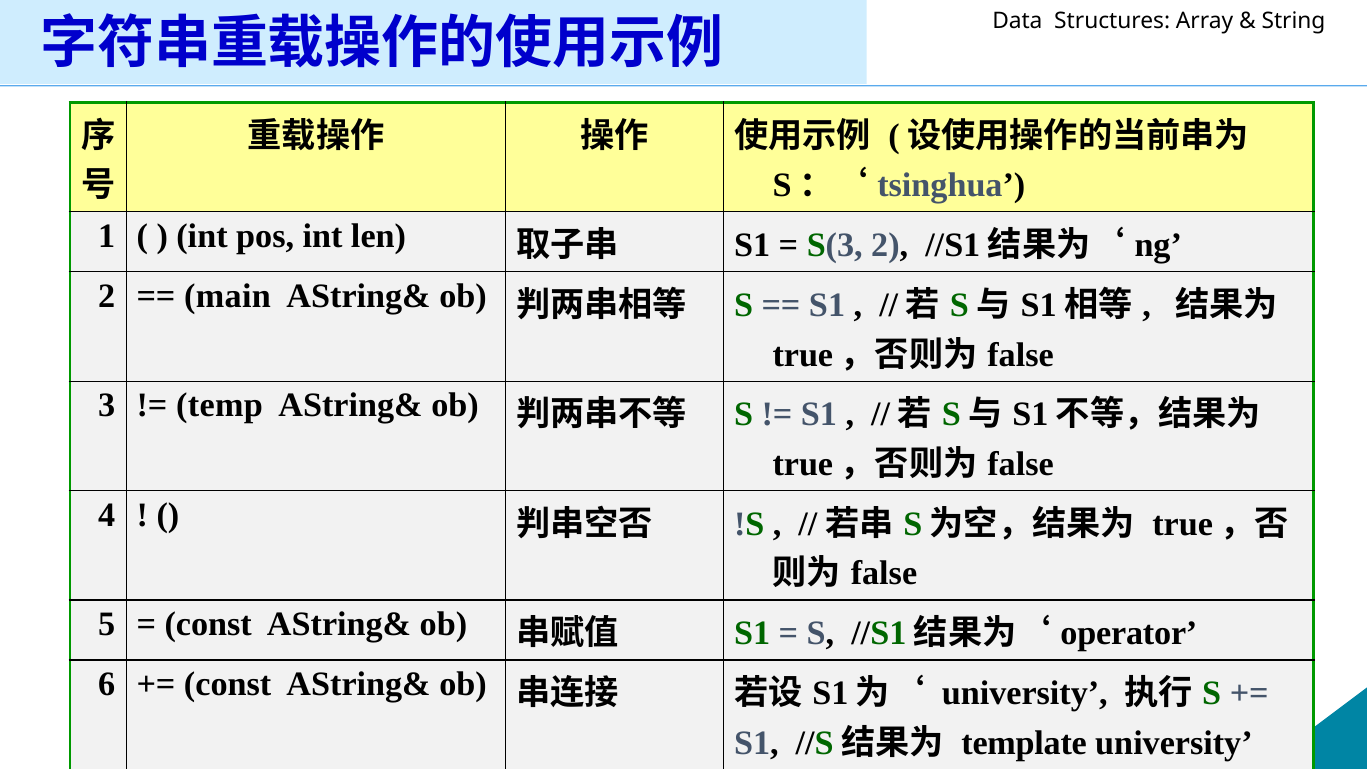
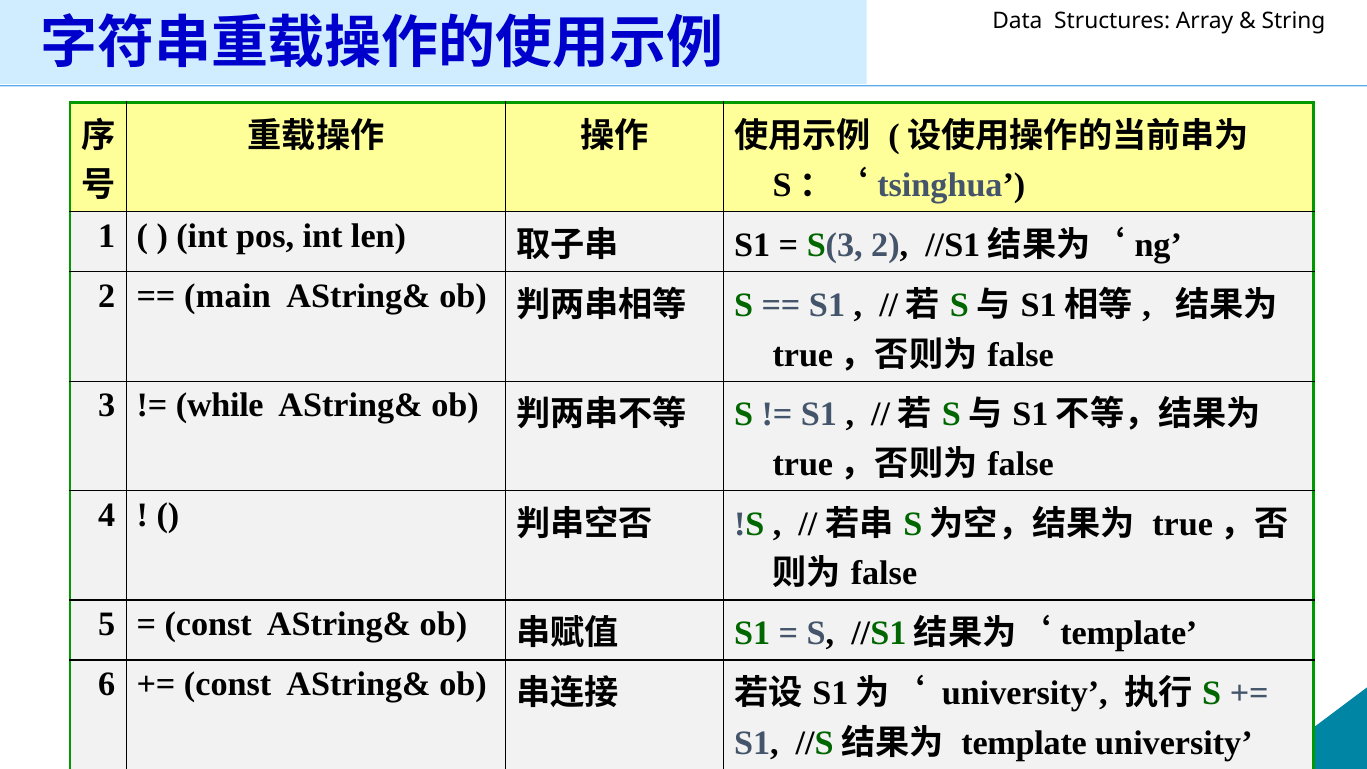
temp: temp -> while
operator at (1129, 633): operator -> template
